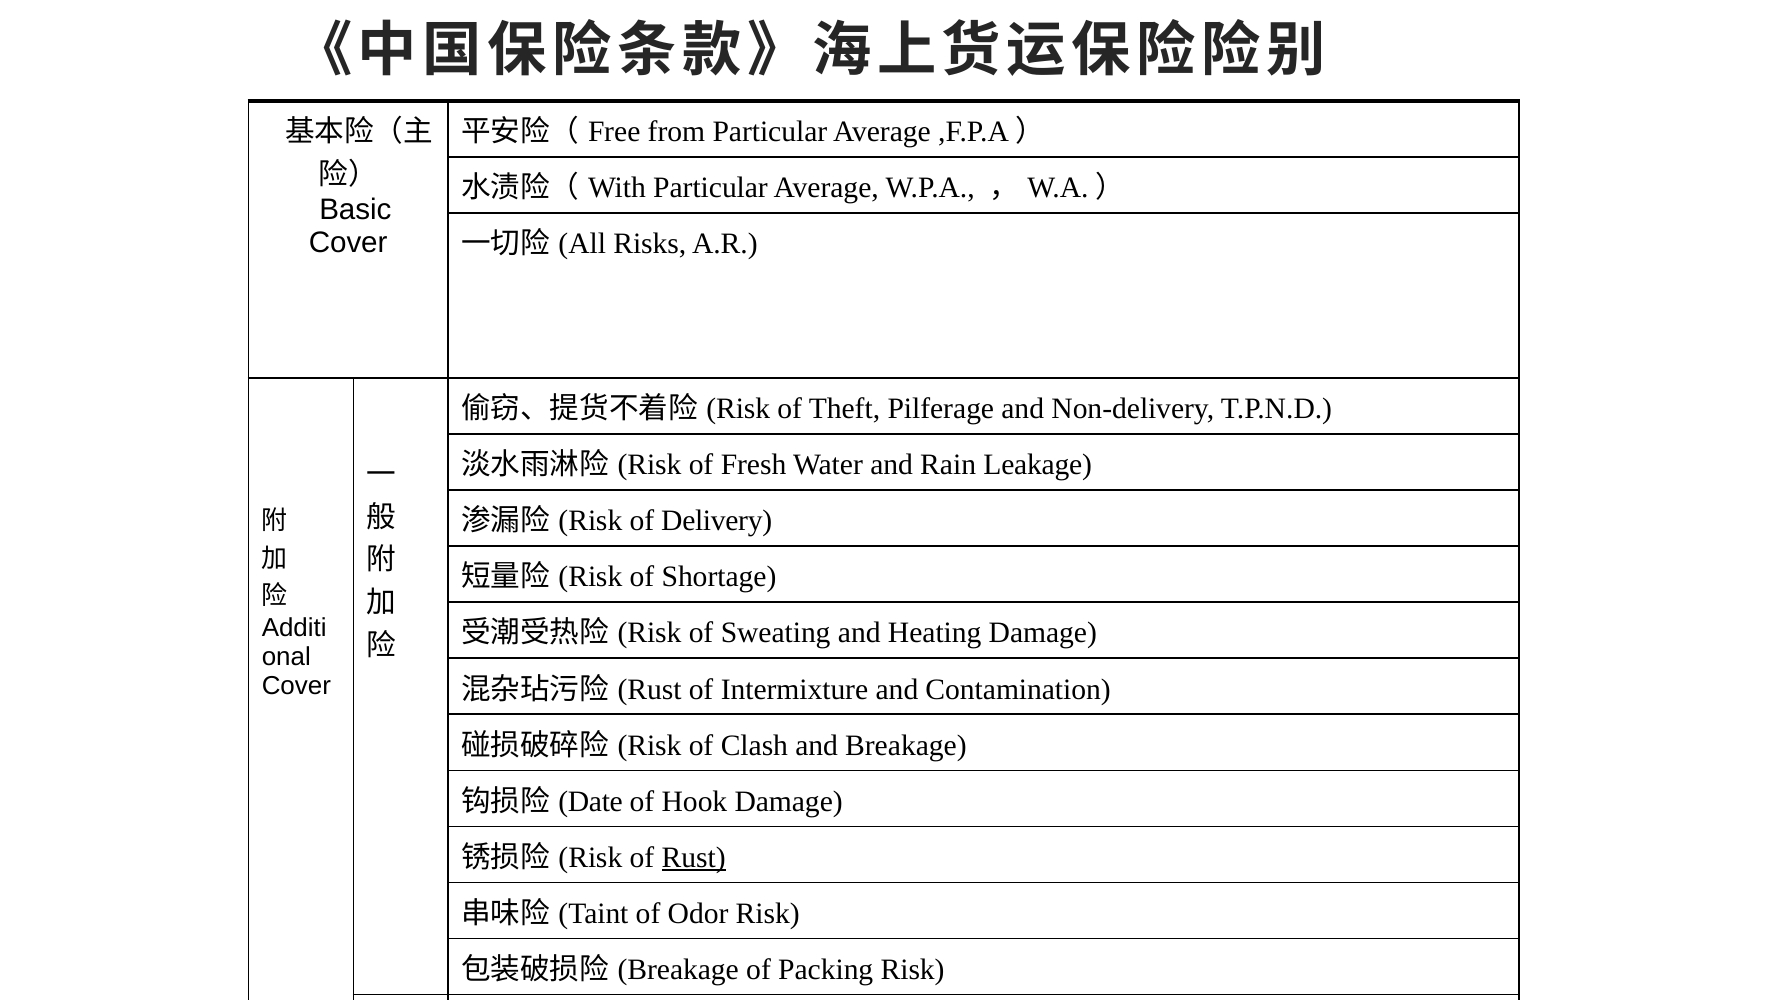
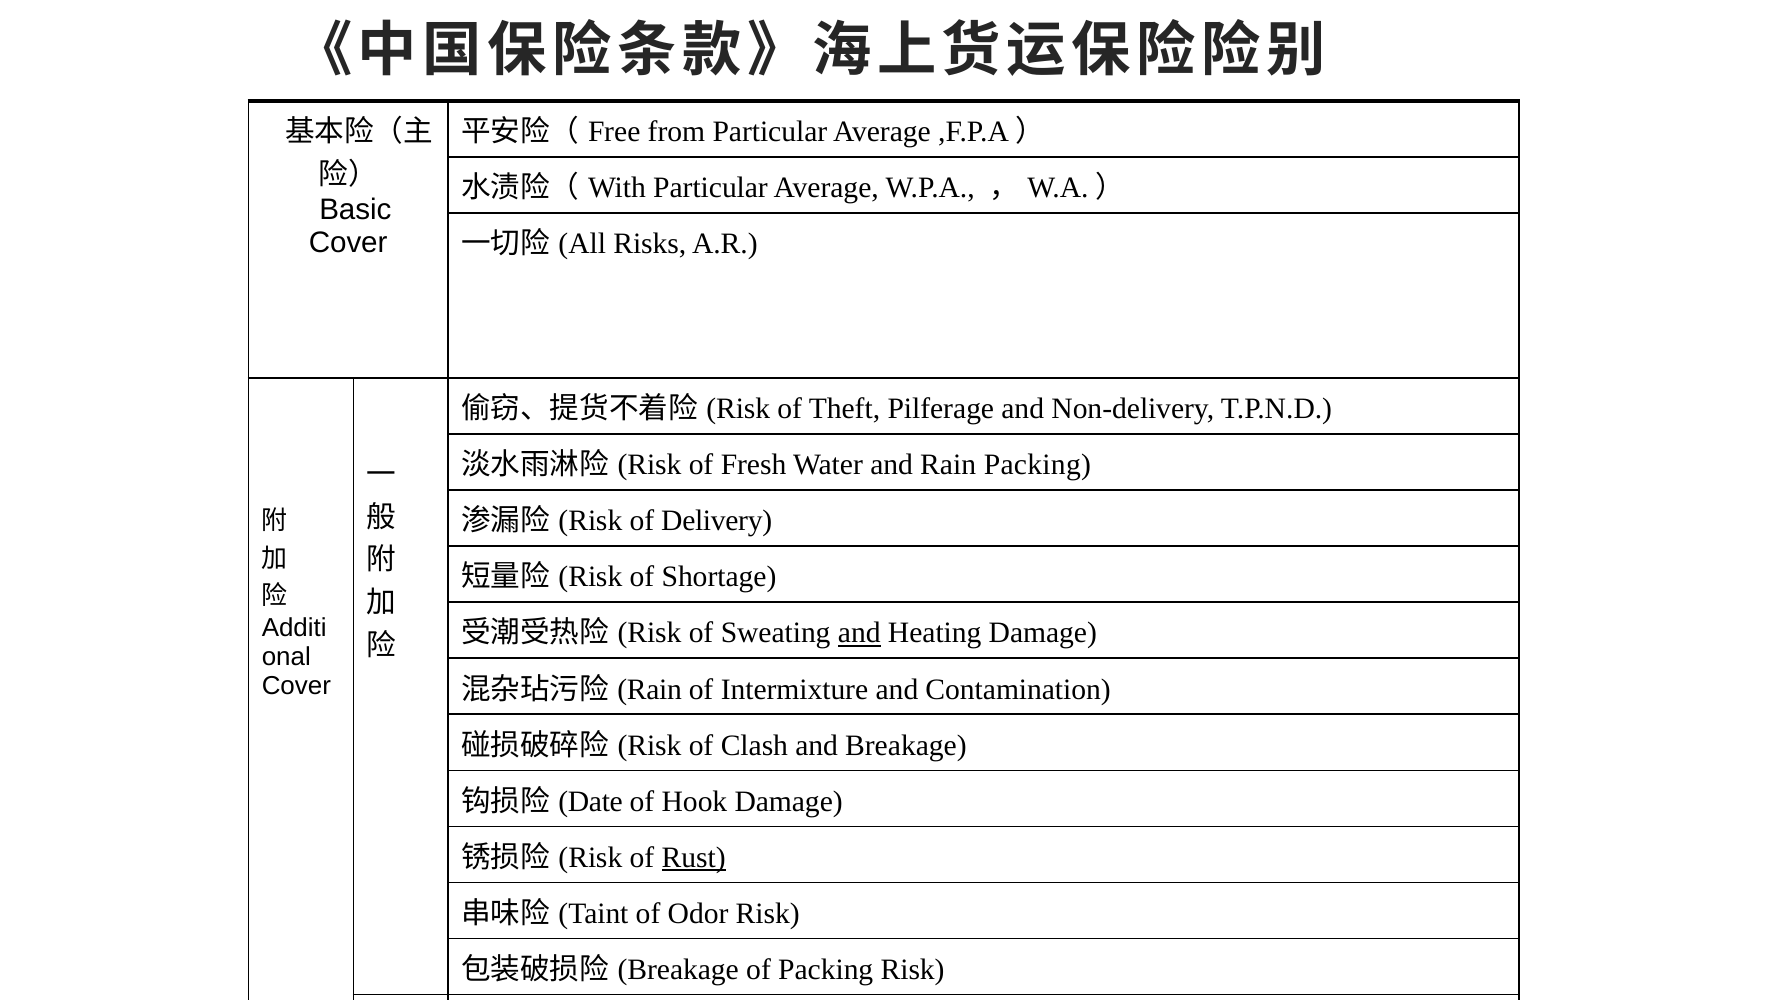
Rain Leakage: Leakage -> Packing
and at (859, 633) underline: none -> present
Rust at (650, 689): Rust -> Rain
